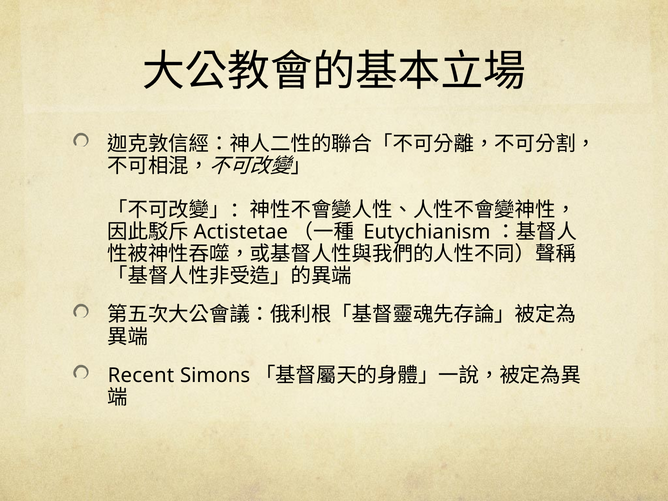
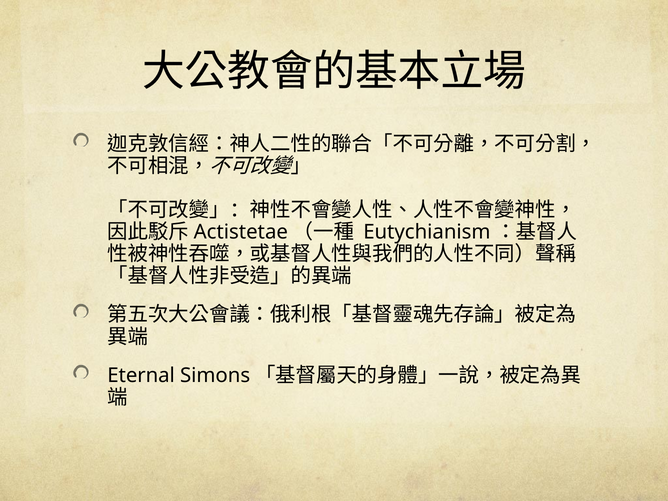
Recent: Recent -> Eternal
